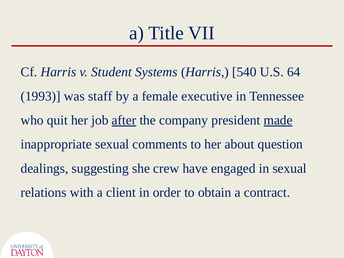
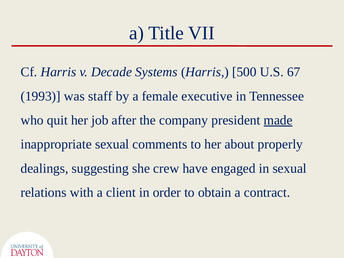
Student: Student -> Decade
540: 540 -> 500
64: 64 -> 67
after underline: present -> none
question: question -> properly
